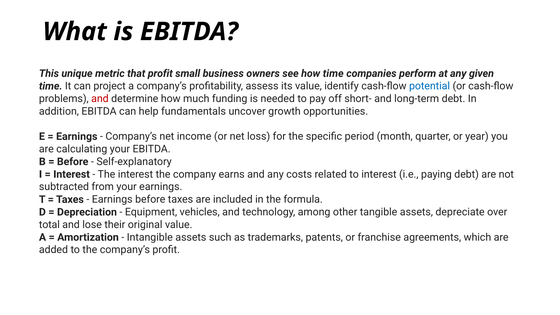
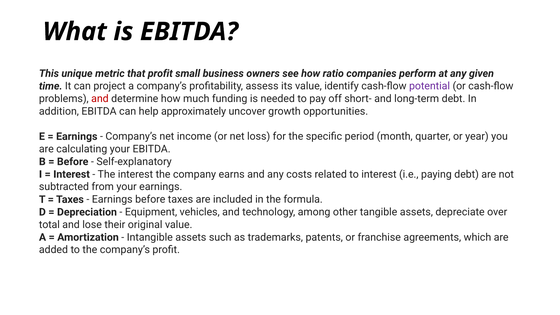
how time: time -> ratio
potential colour: blue -> purple
fundamentals: fundamentals -> approximately
